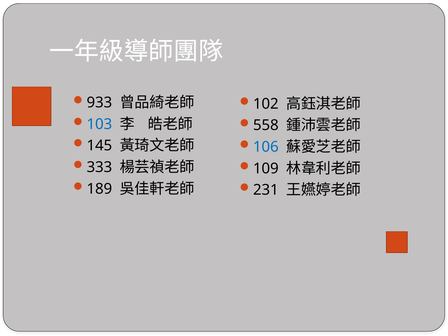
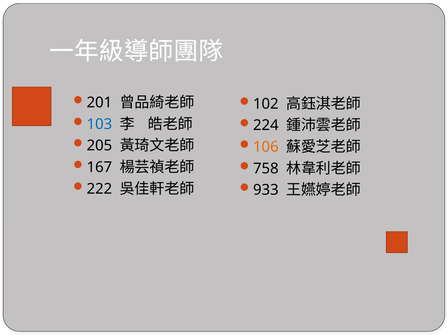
933: 933 -> 201
558: 558 -> 224
145: 145 -> 205
106 colour: blue -> orange
333: 333 -> 167
109: 109 -> 758
189: 189 -> 222
231: 231 -> 933
